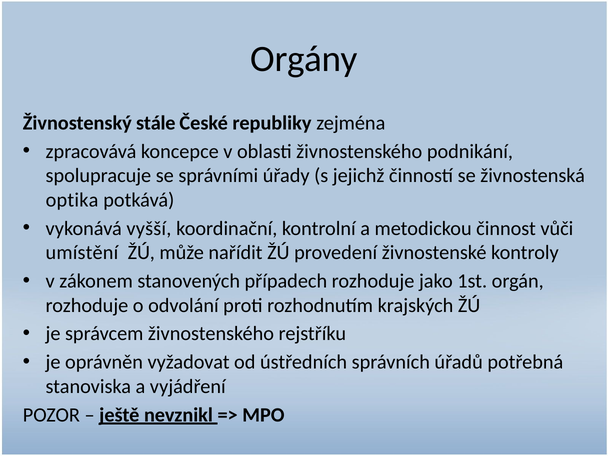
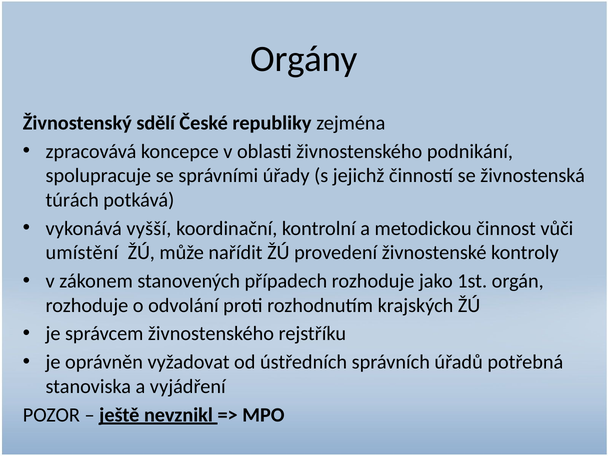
stále: stále -> sdělí
optika: optika -> túrách
